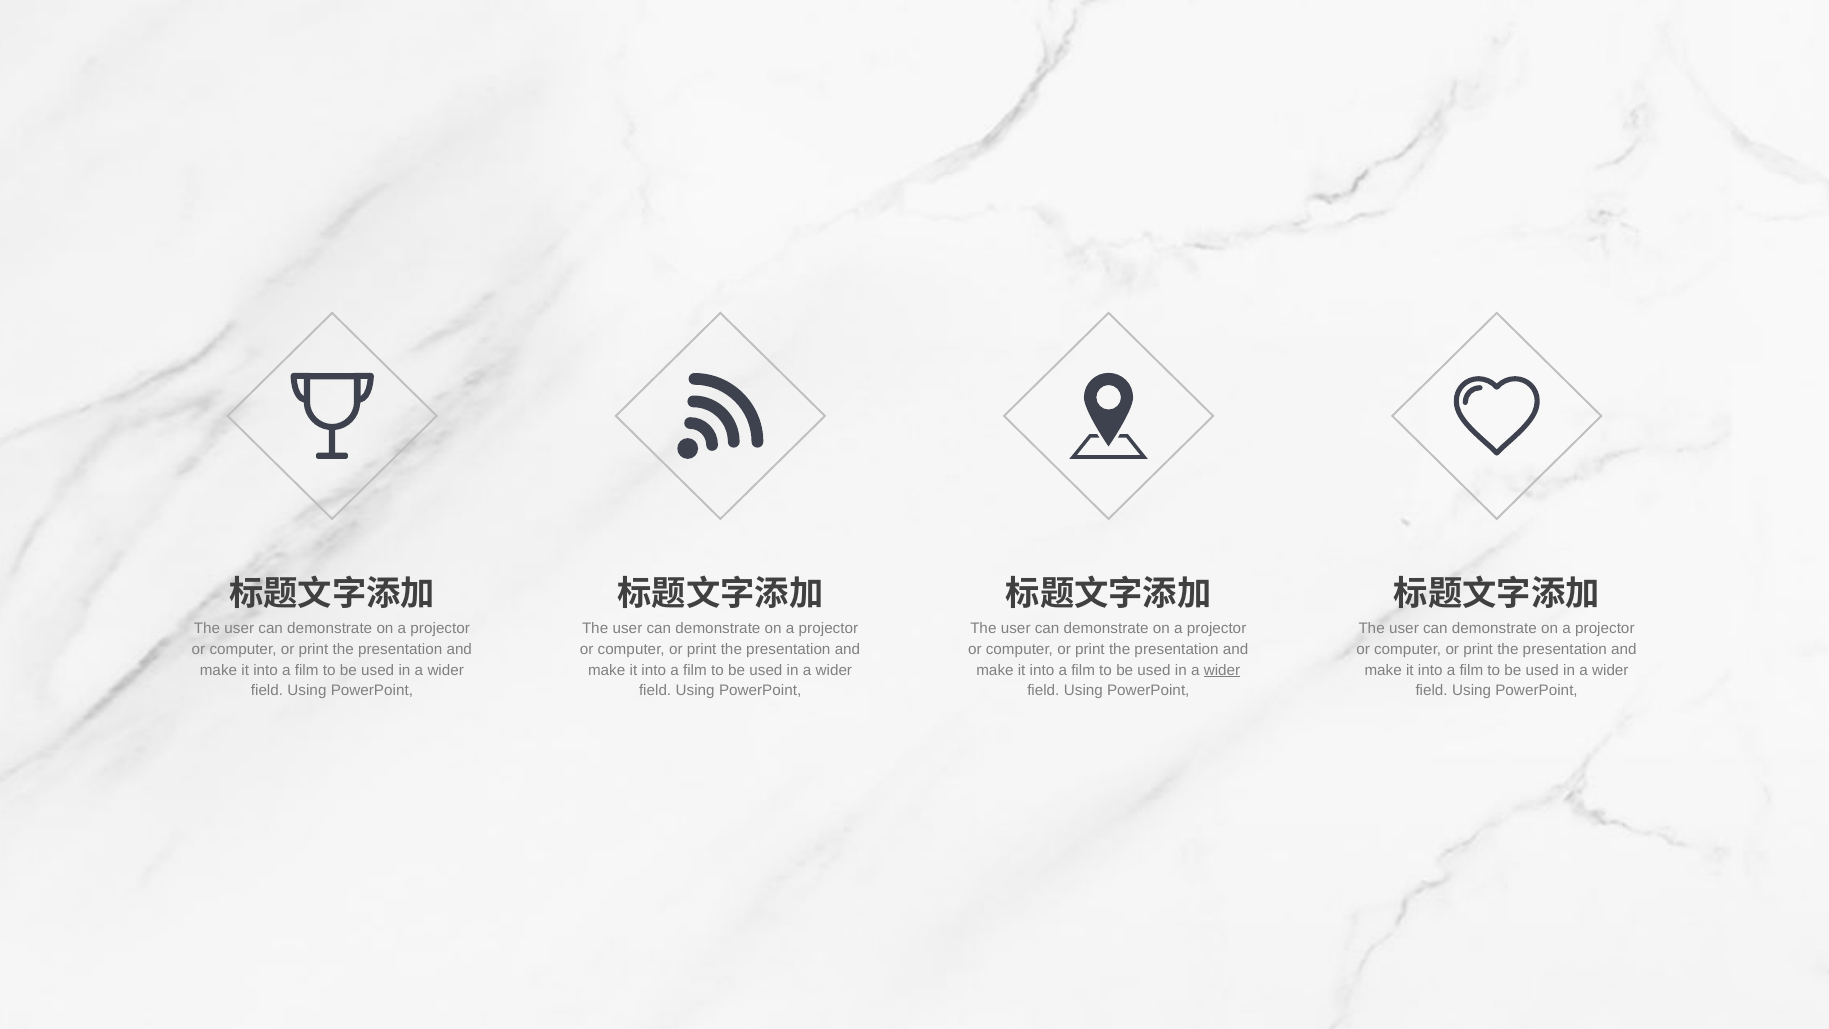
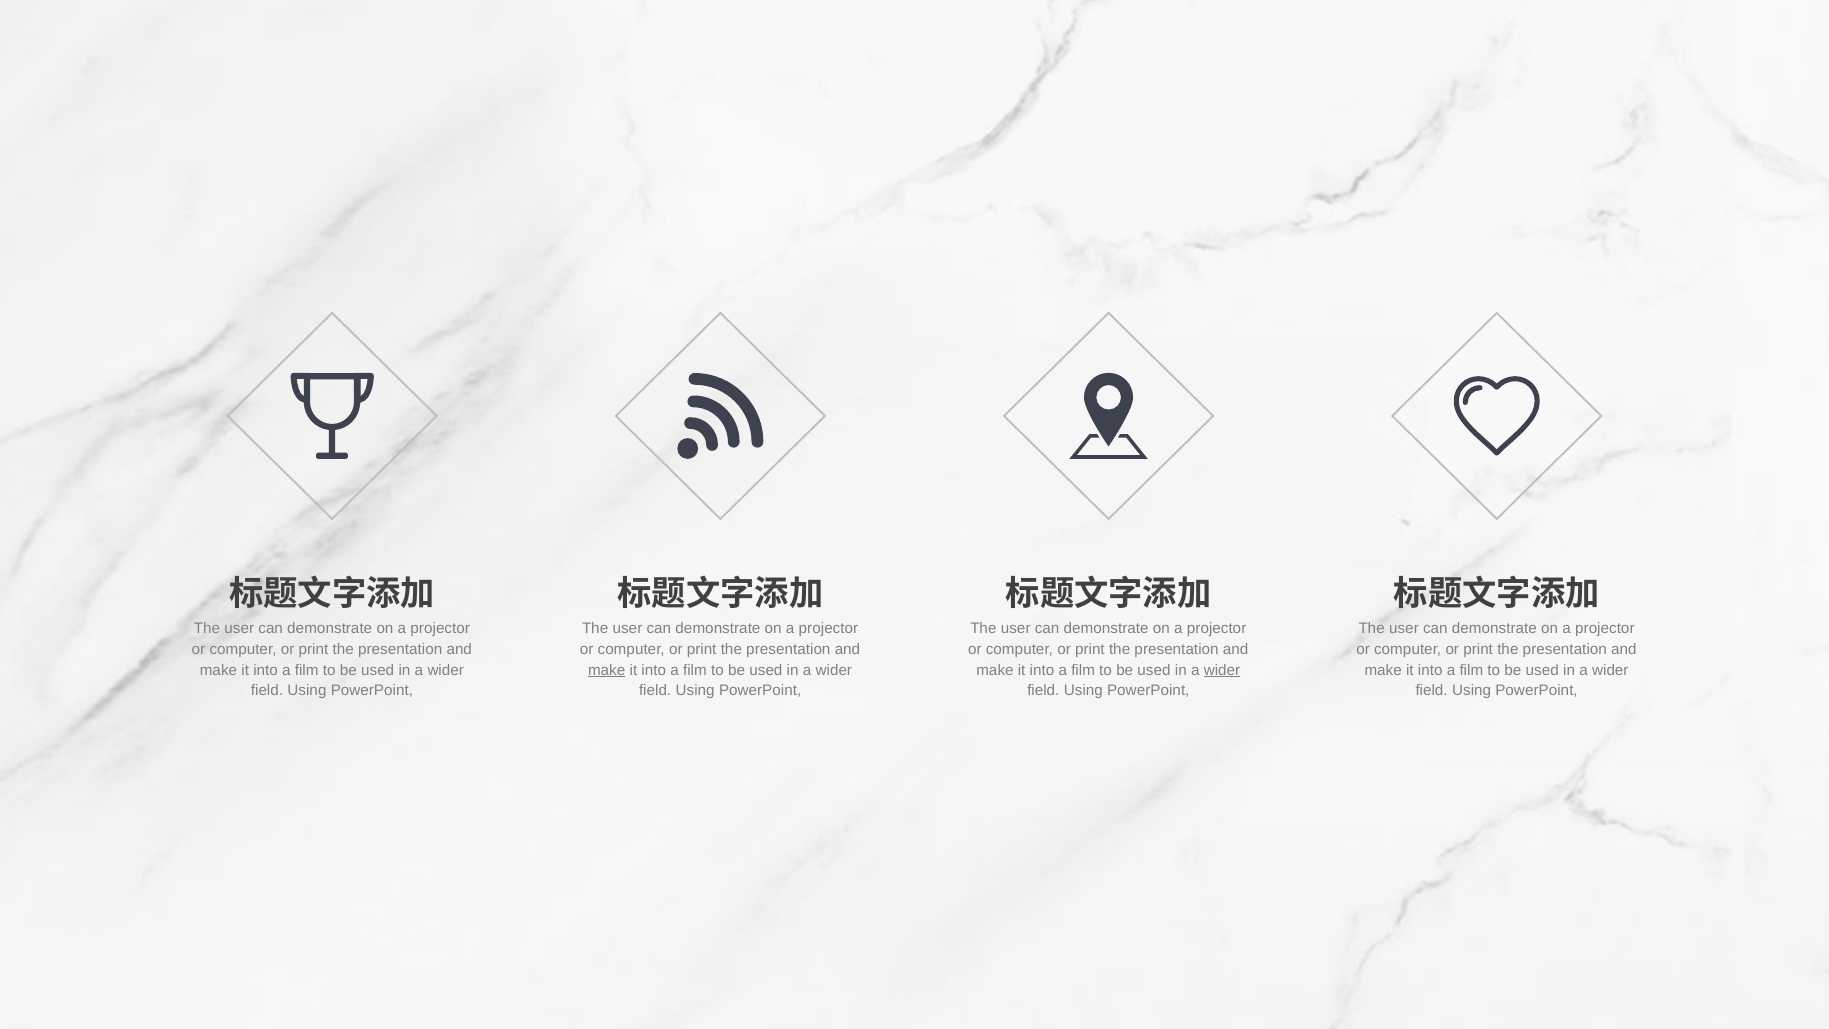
make at (607, 670) underline: none -> present
